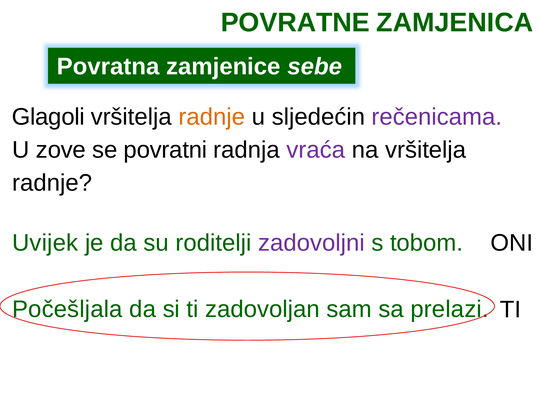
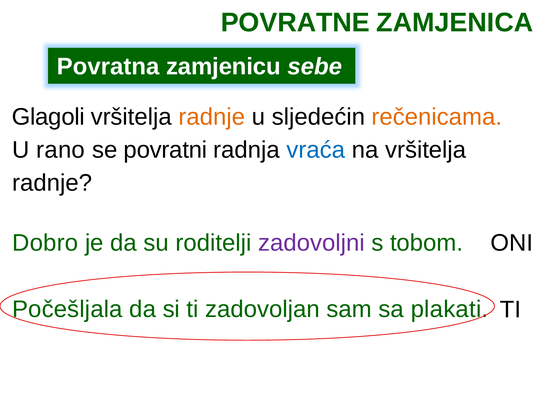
zamjenice: zamjenice -> zamjenicu
rečenicama colour: purple -> orange
zove: zove -> rano
vraća colour: purple -> blue
Uvijek: Uvijek -> Dobro
prelazi: prelazi -> plakati
